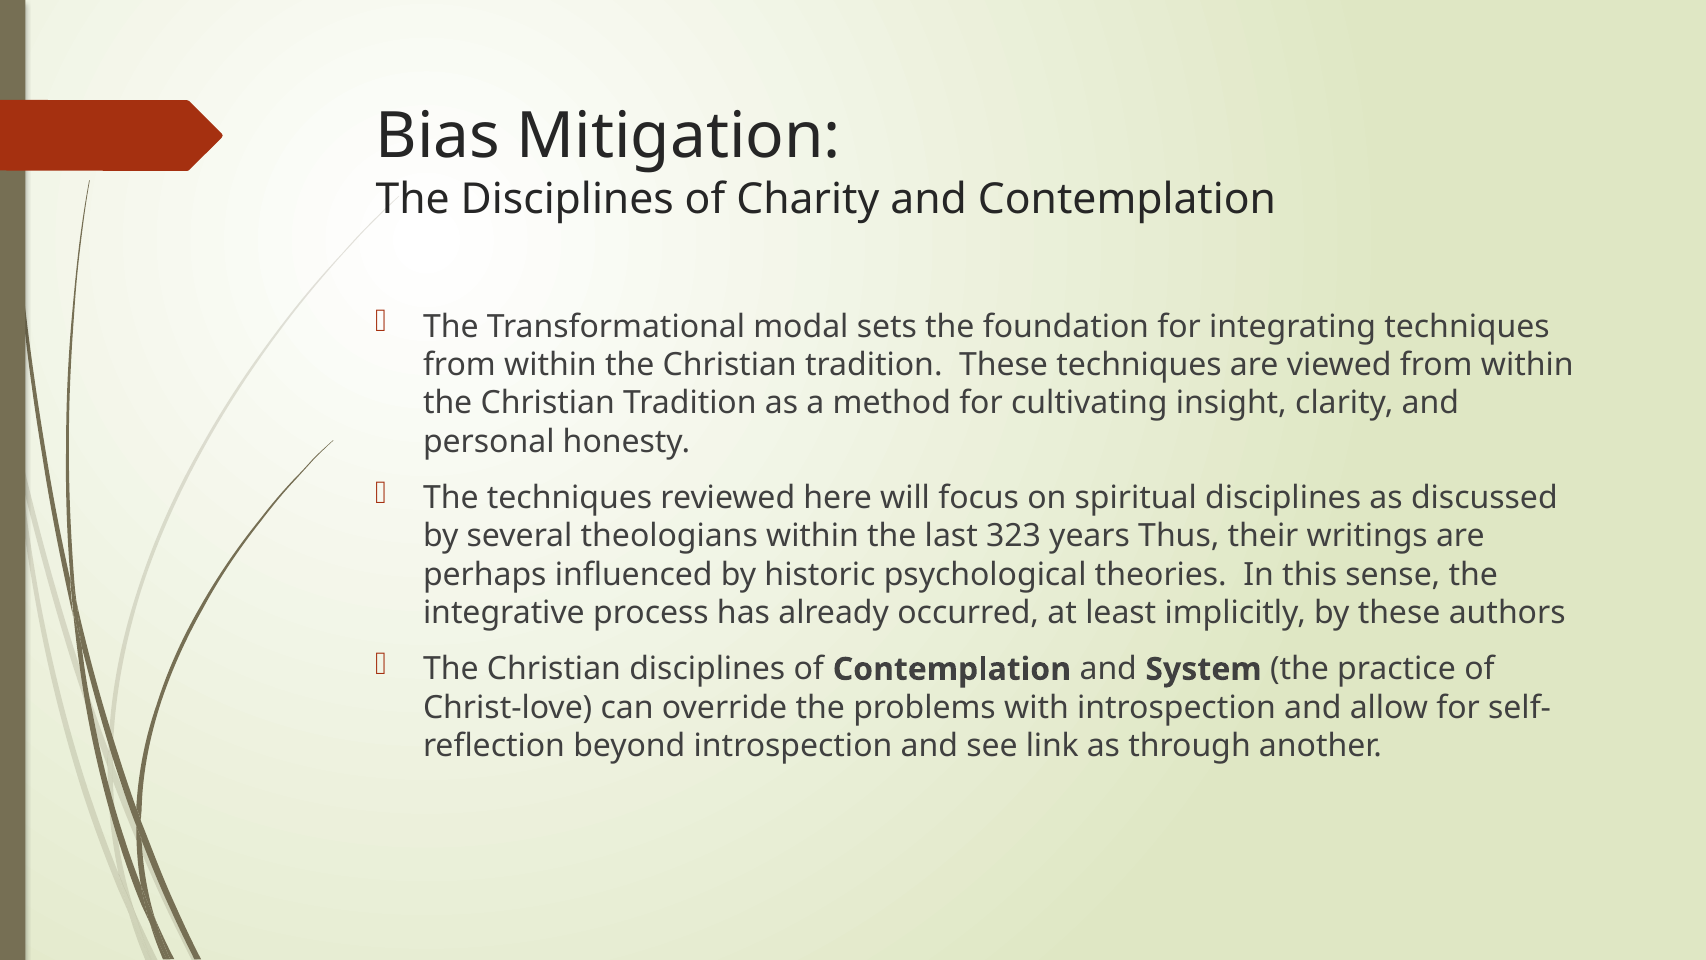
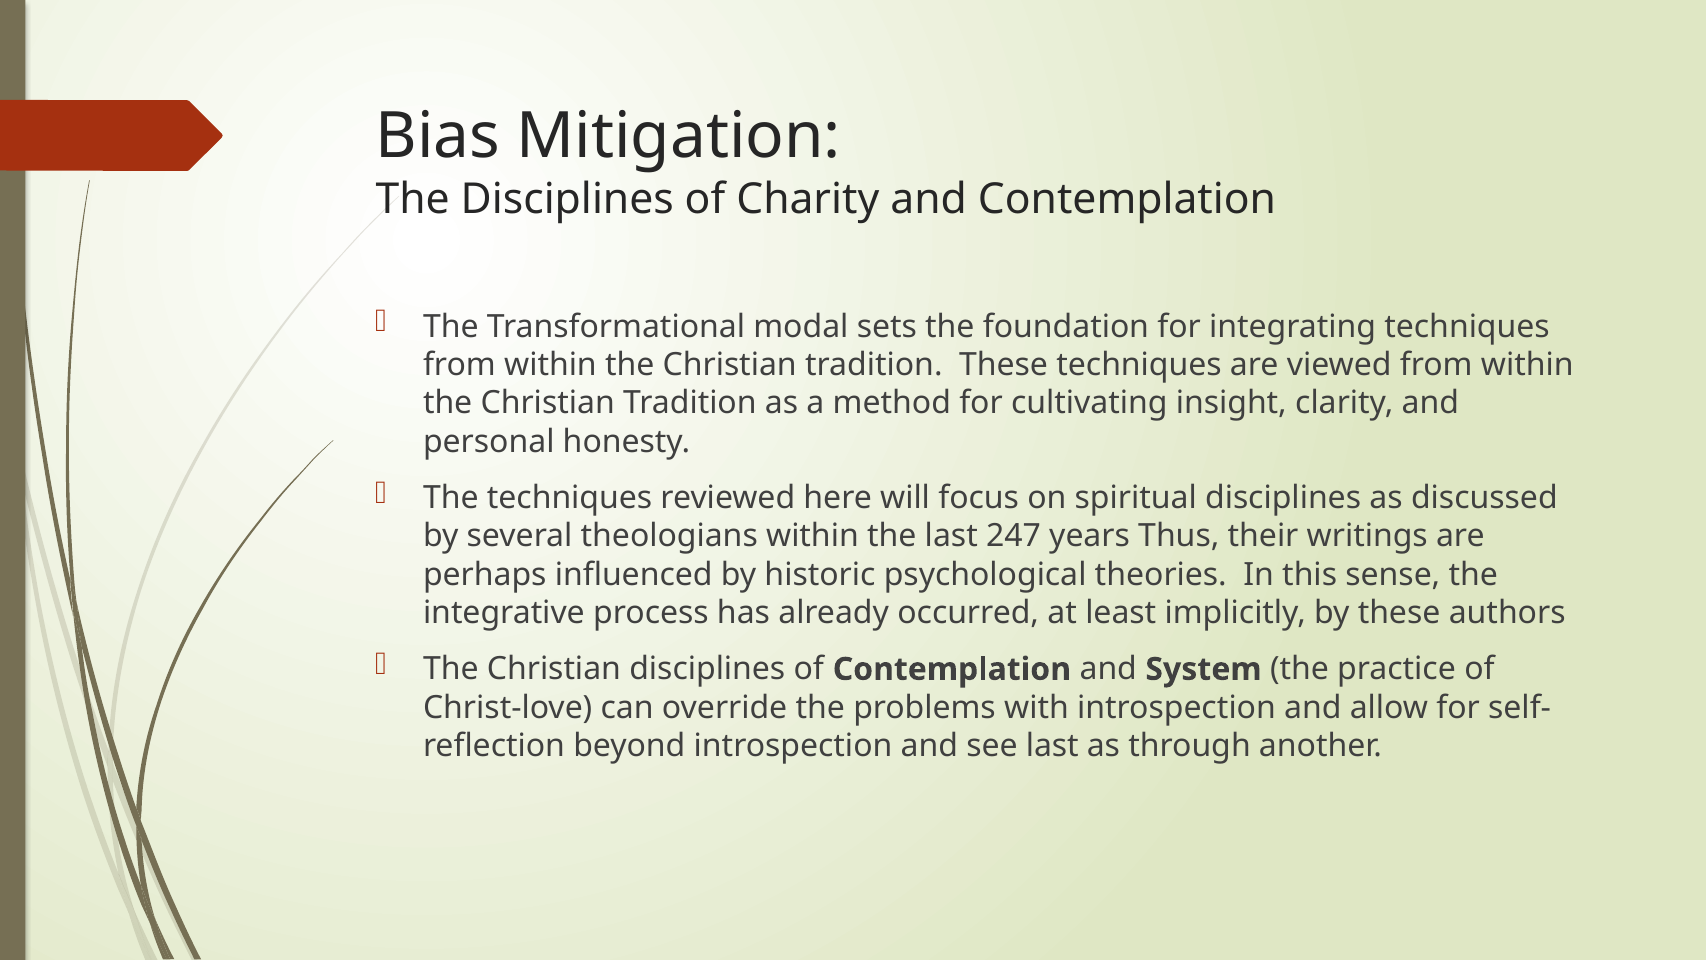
323: 323 -> 247
see link: link -> last
